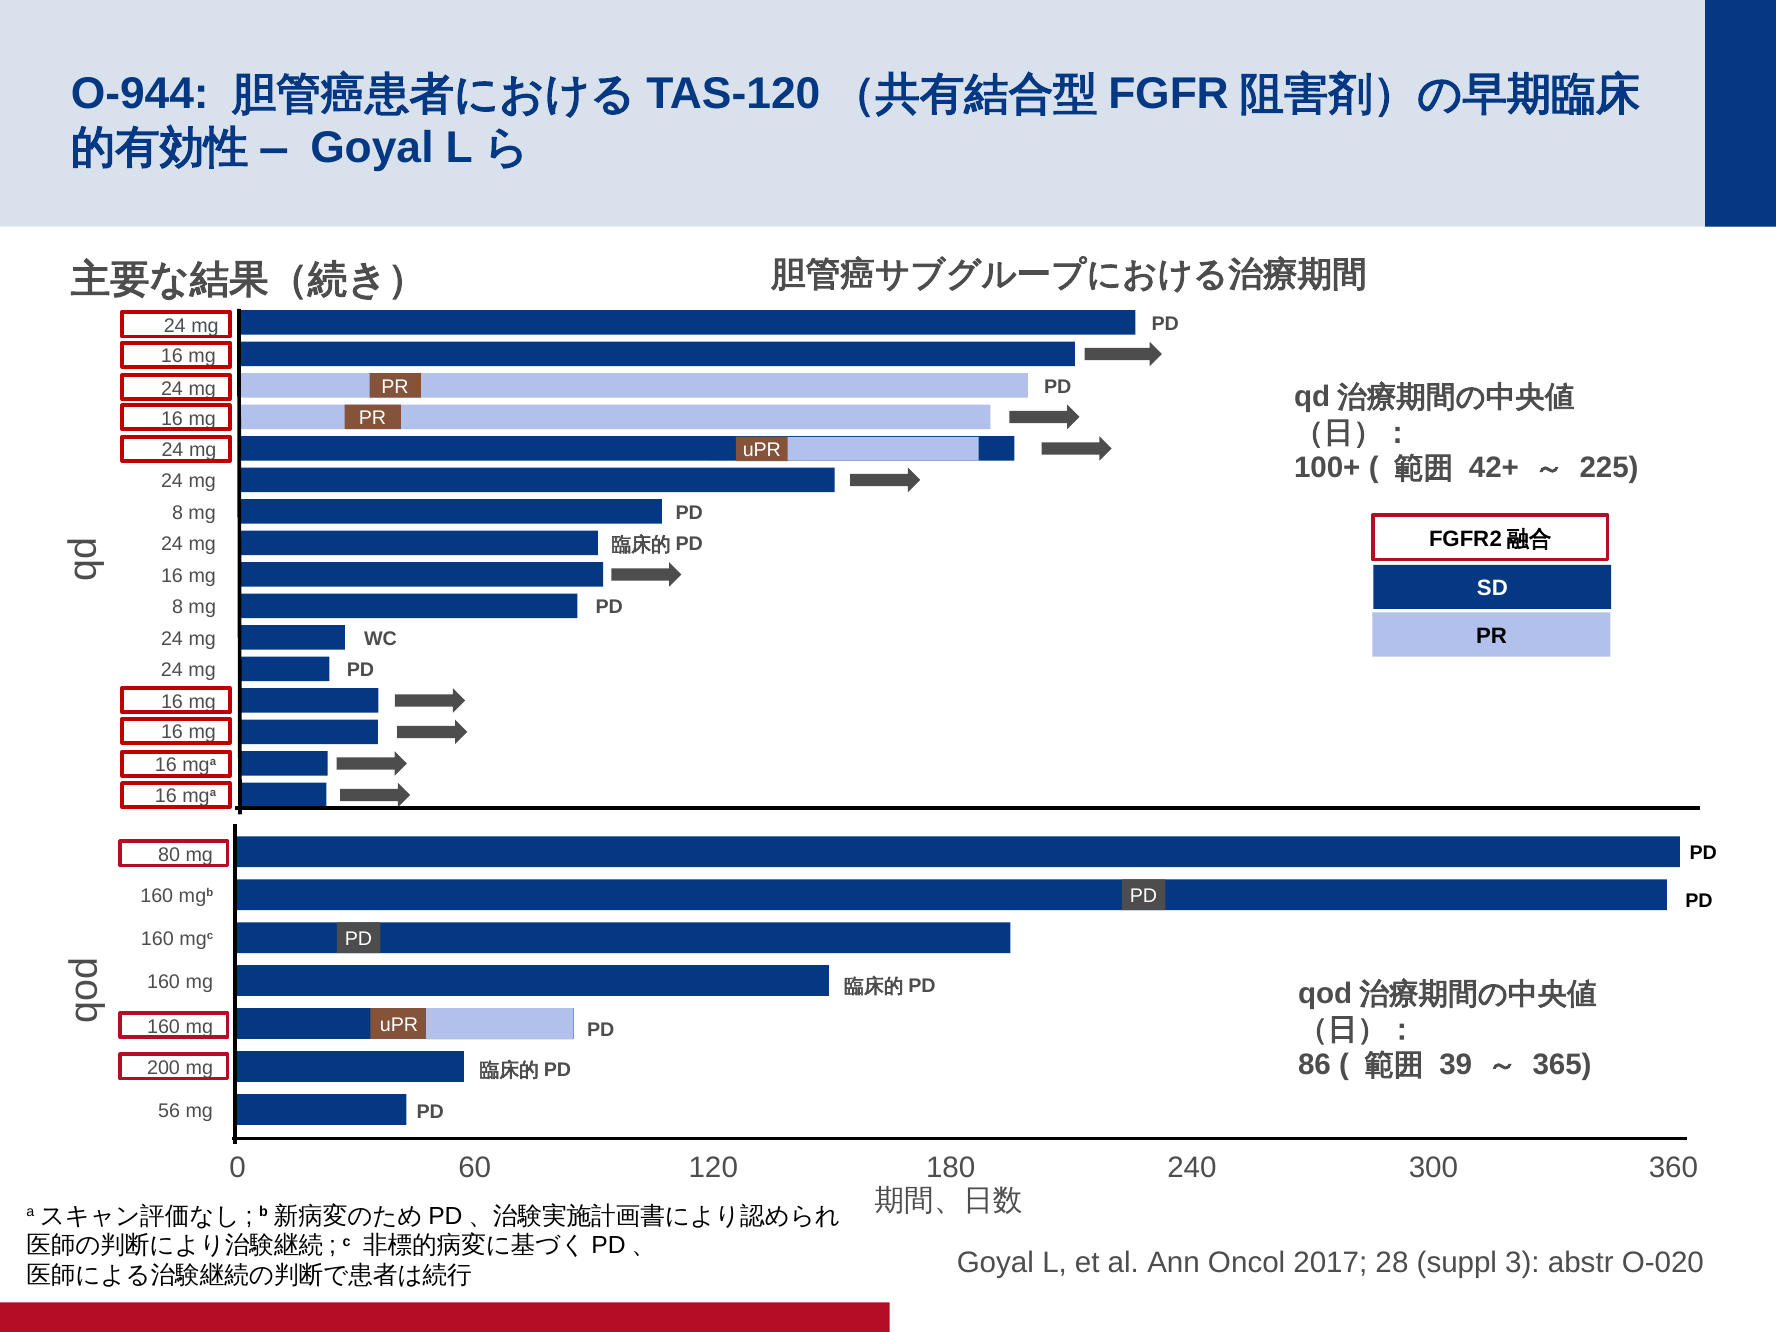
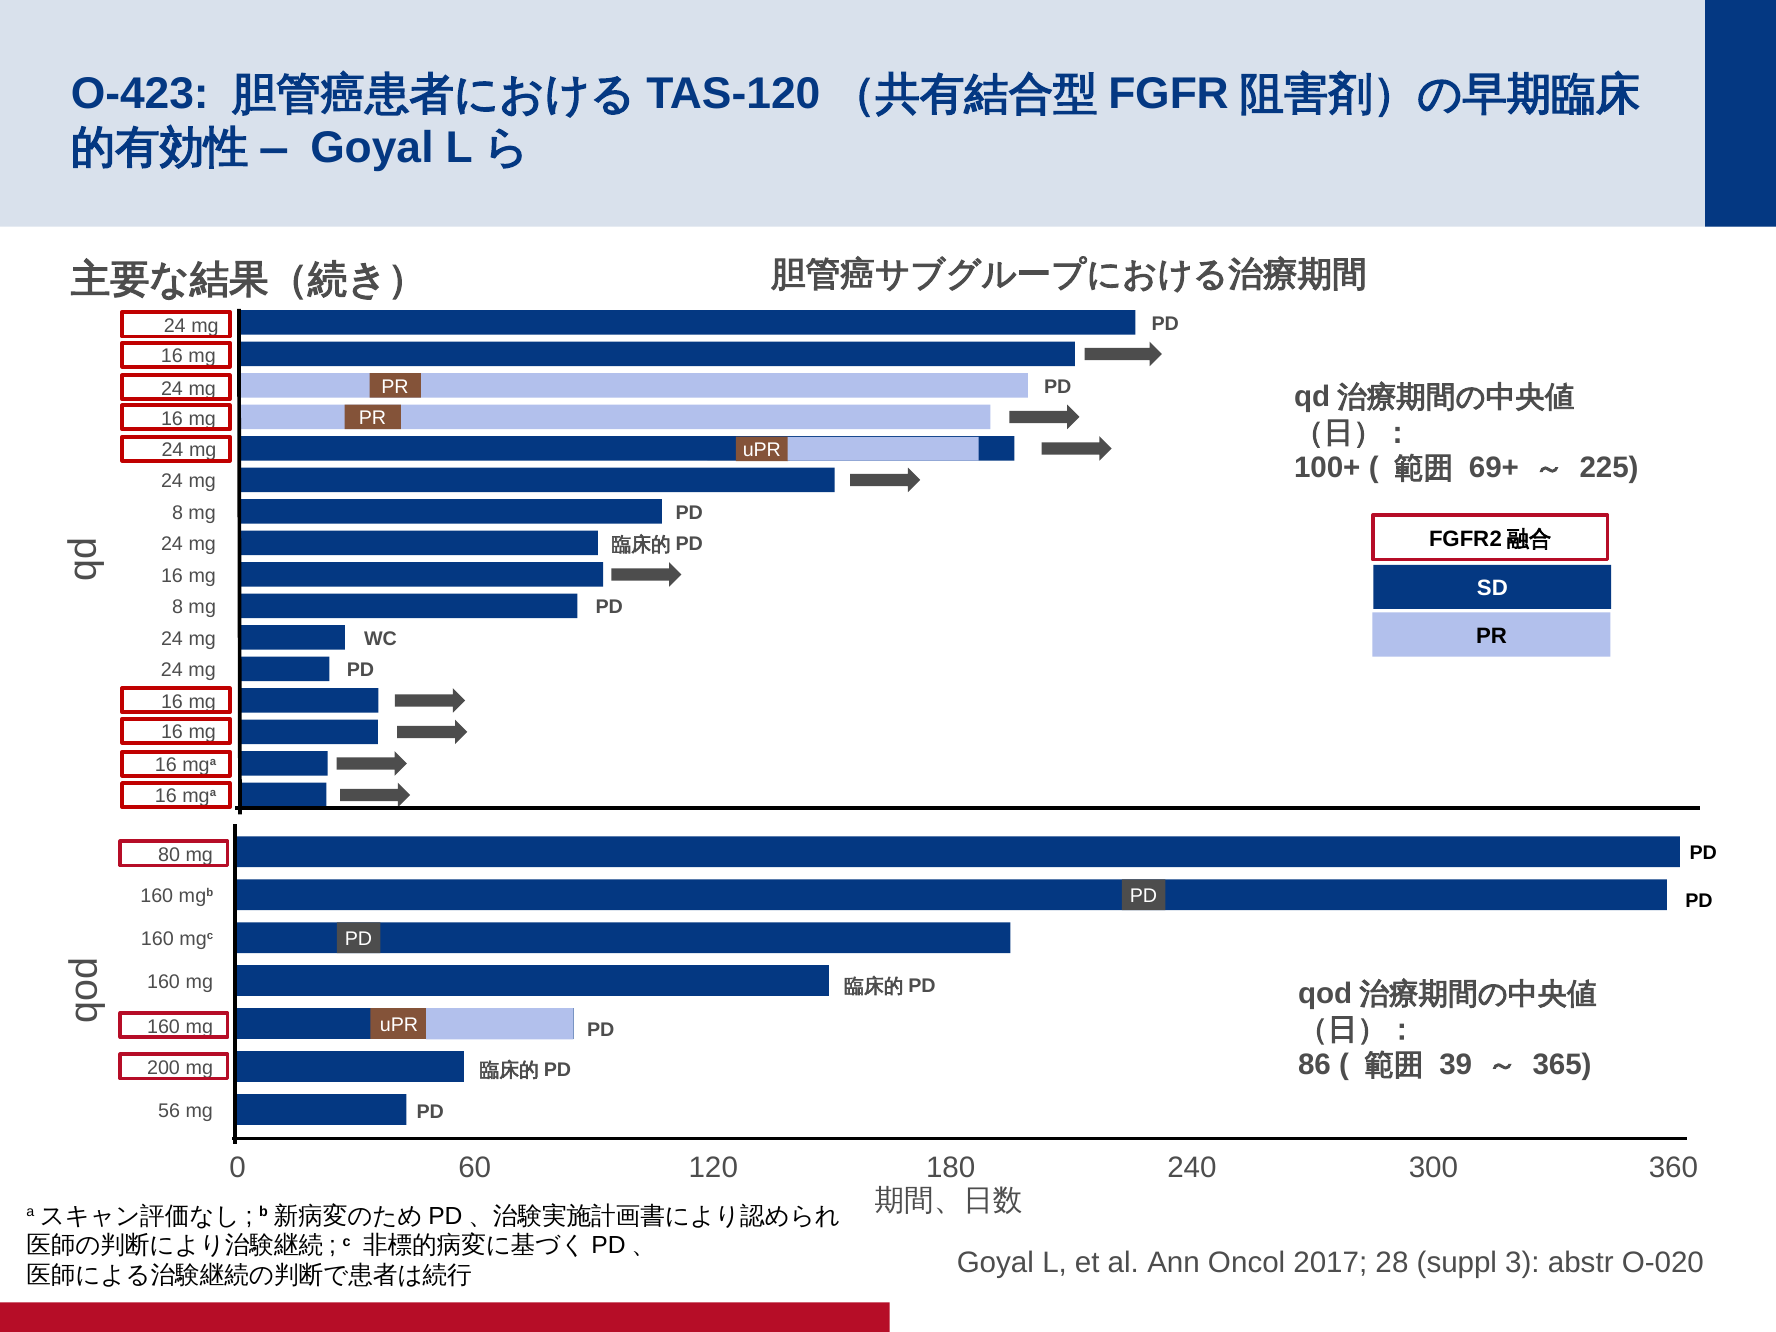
O-944: O-944 -> O-423
42+: 42+ -> 69+
